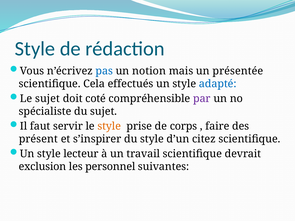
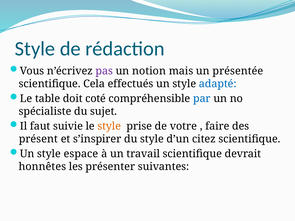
pas colour: blue -> purple
Le sujet: sujet -> table
par colour: purple -> blue
servir: servir -> suivie
corps: corps -> votre
lecteur: lecteur -> espace
exclusion: exclusion -> honnêtes
personnel: personnel -> présenter
